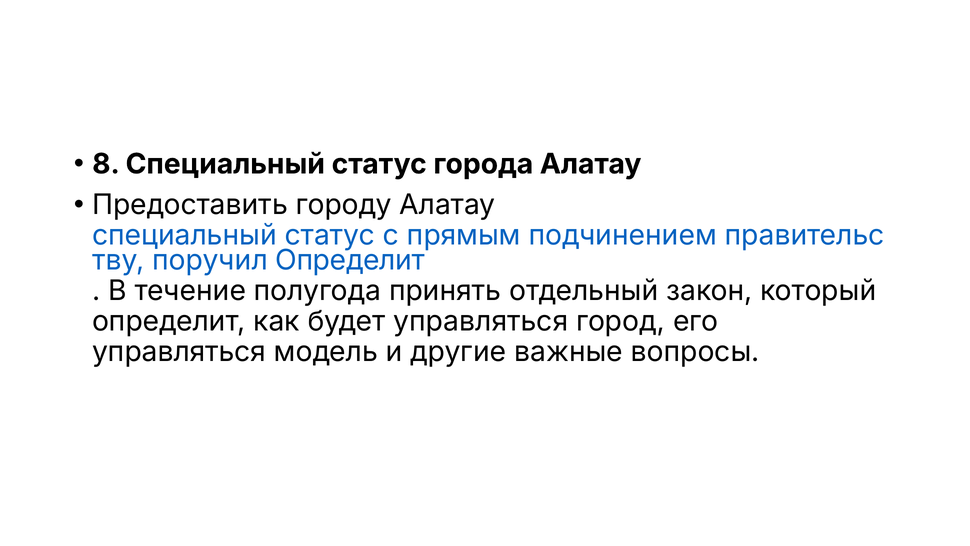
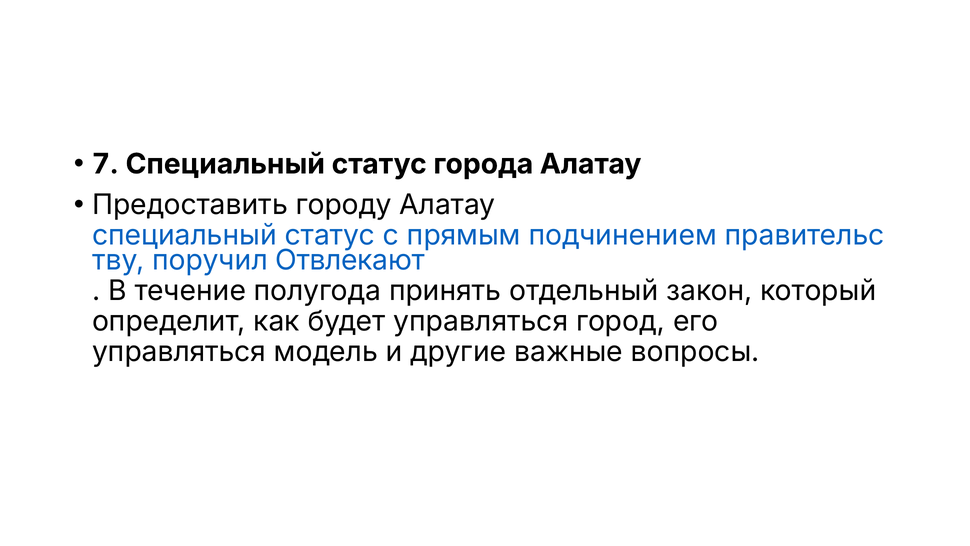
8: 8 -> 7
поручил Определит: Определит -> Отвлекают
